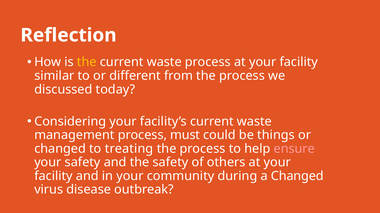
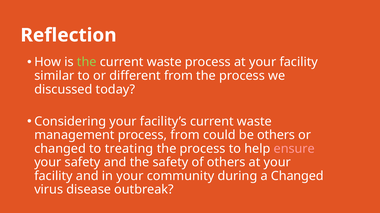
the at (87, 62) colour: yellow -> light green
process must: must -> from
be things: things -> others
